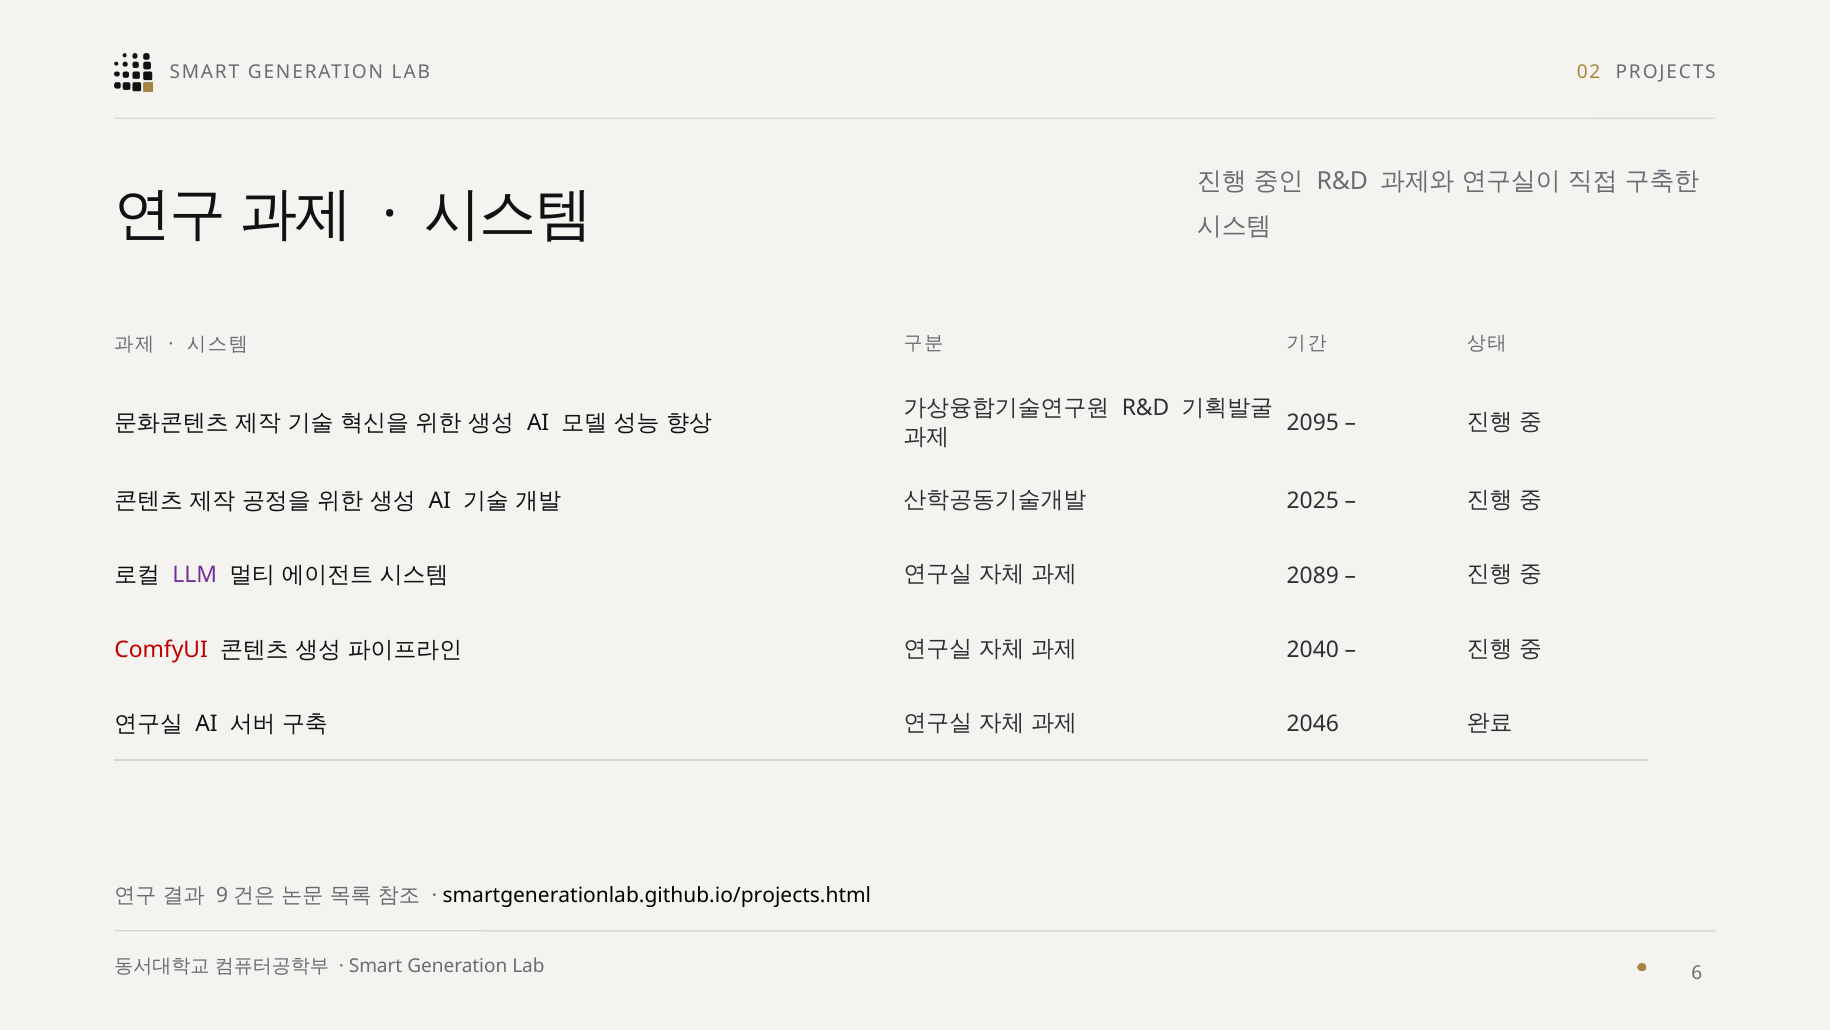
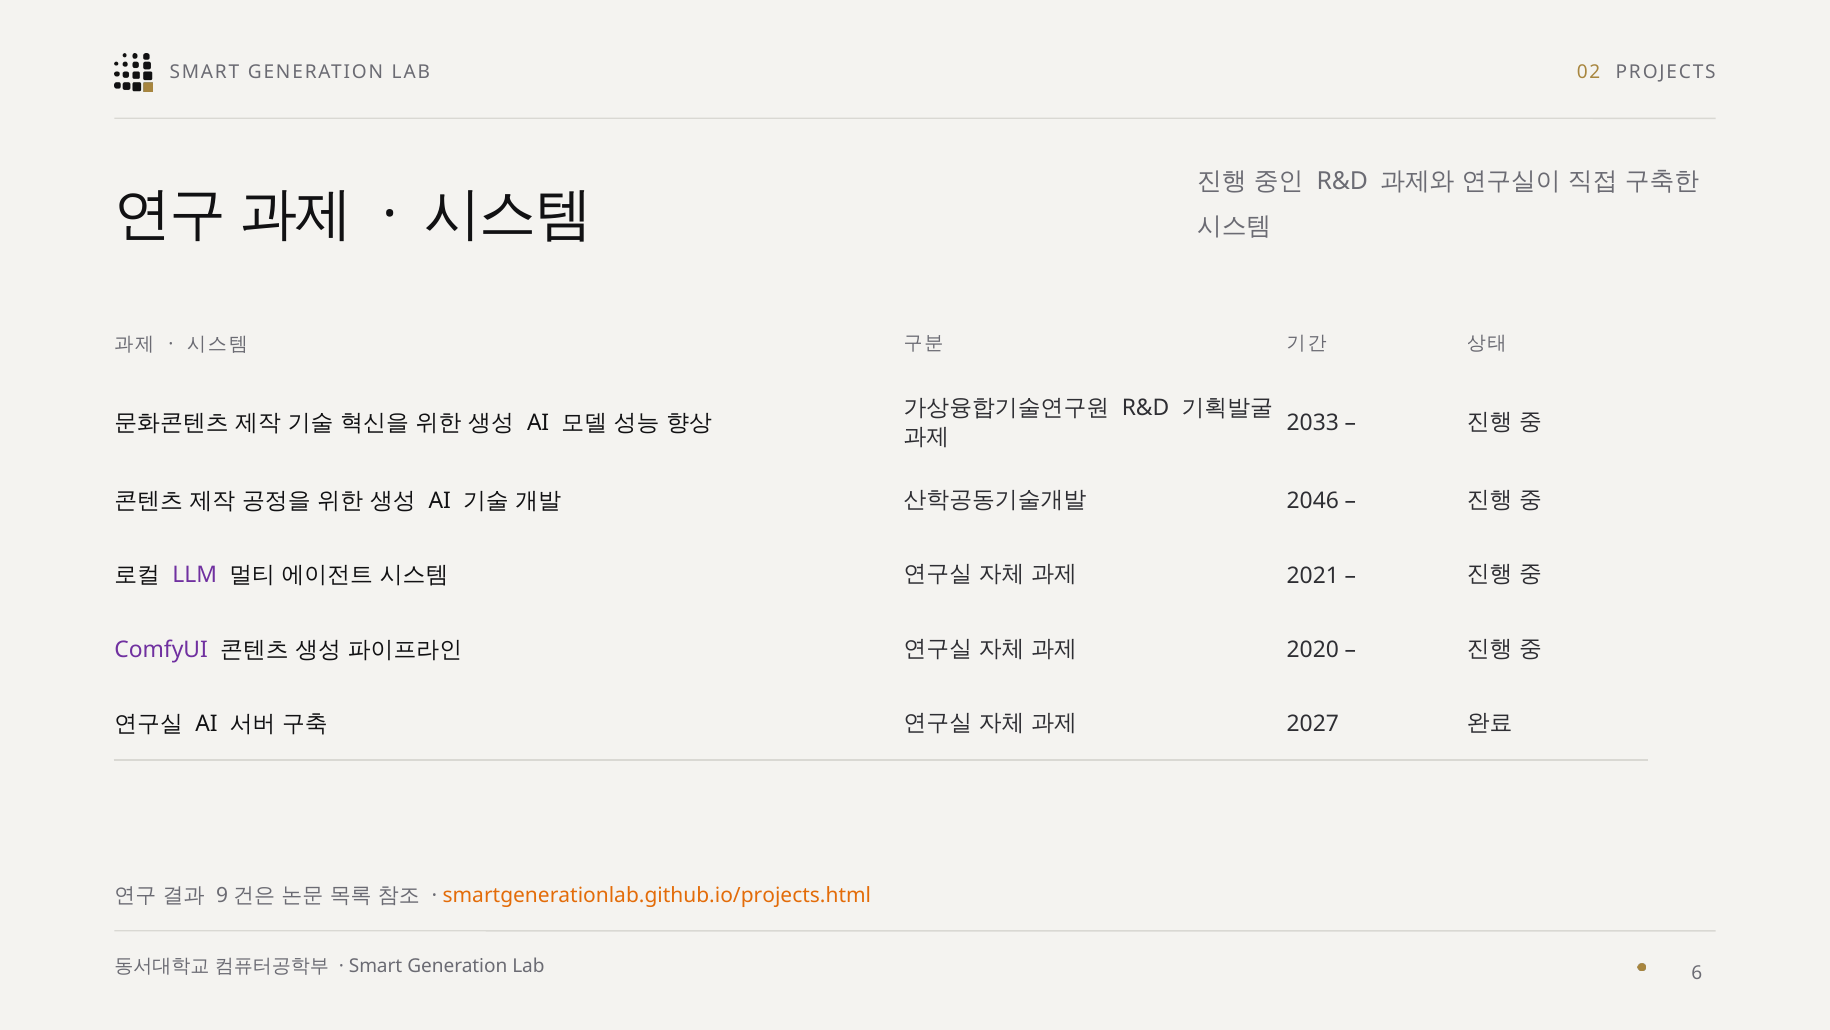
2095: 2095 -> 2033
2025: 2025 -> 2046
2089: 2089 -> 2021
ComfyUI colour: red -> purple
2040: 2040 -> 2020
2046: 2046 -> 2027
smartgenerationlab.github.io/projects.html colour: black -> orange
